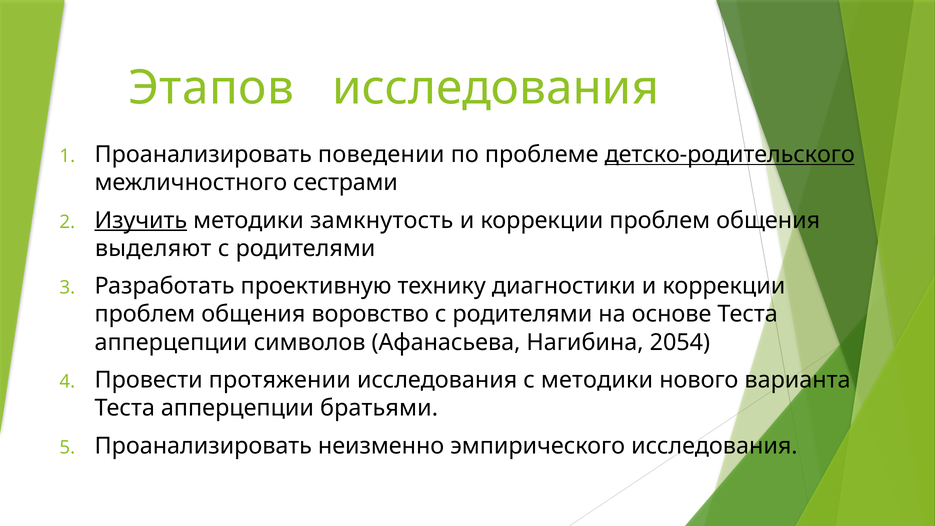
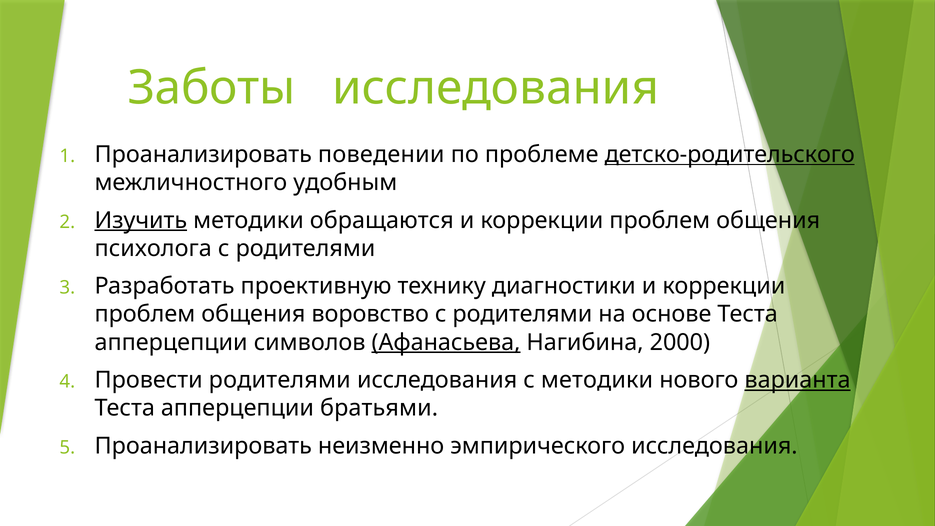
Этапов: Этапов -> Заботы
сестрами: сестрами -> удобным
замкнутость: замкнутость -> обращаются
выделяют: выделяют -> психолога
Афанасьева underline: none -> present
2054: 2054 -> 2000
Провести протяжении: протяжении -> родителями
варианта underline: none -> present
